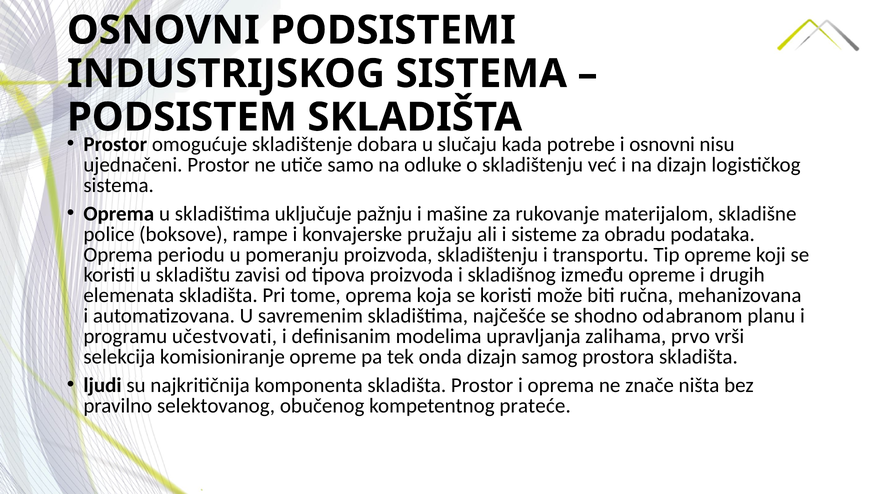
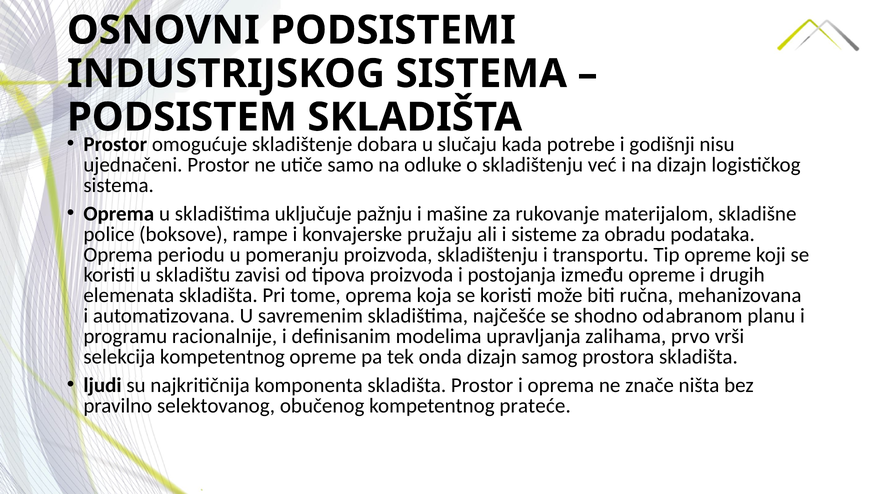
i osnovni: osnovni -> godišnji
skladišnog: skladišnog -> postojanja
učestvovati: učestvovati -> racionalnije
selekcija komisioniranje: komisioniranje -> kompetentnog
